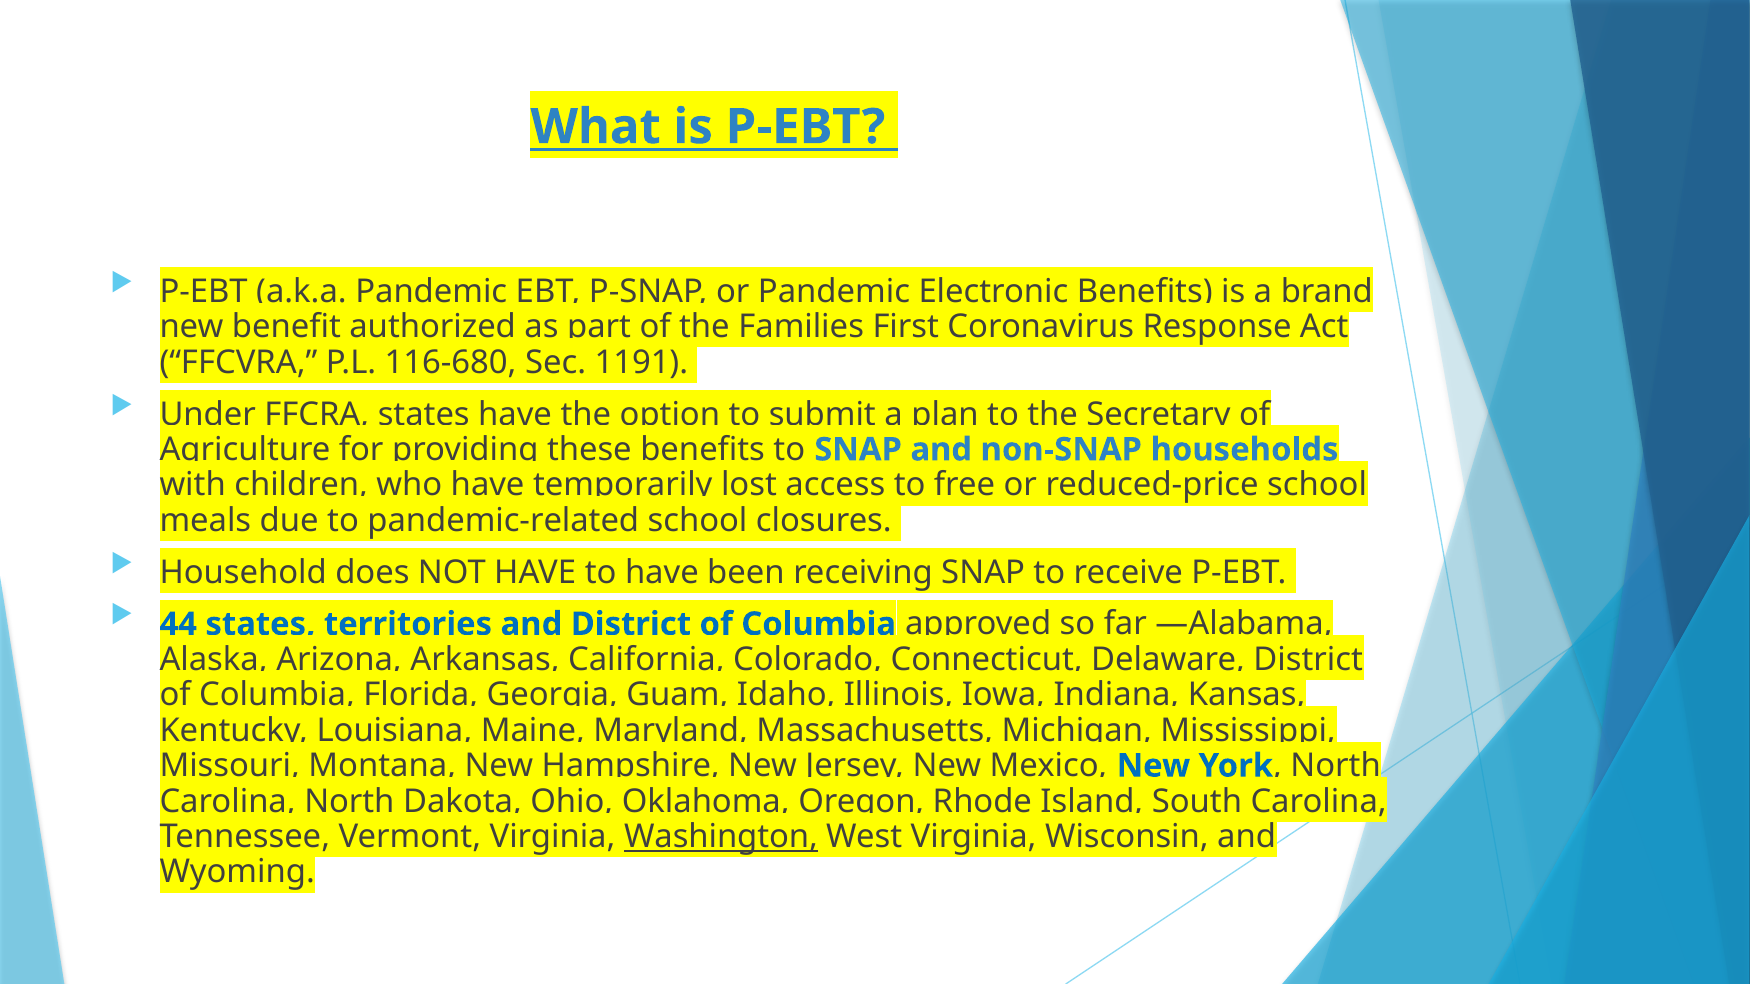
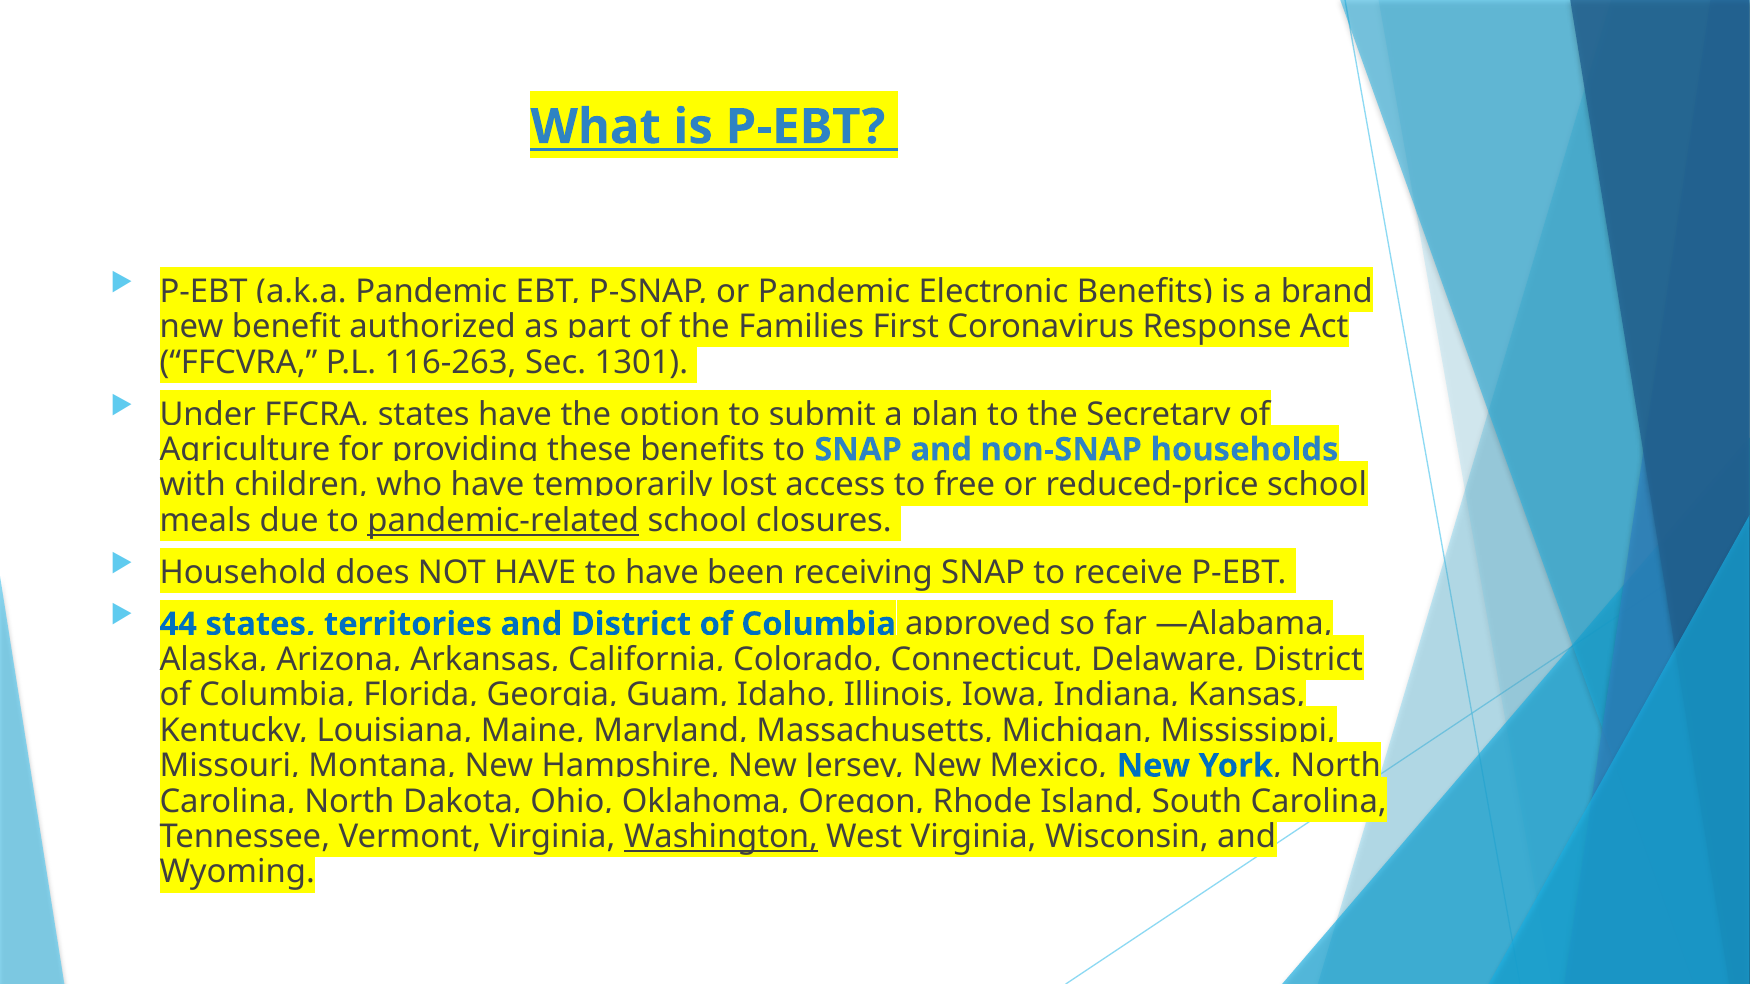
116-680: 116-680 -> 116-263
1191: 1191 -> 1301
pandemic-related underline: none -> present
